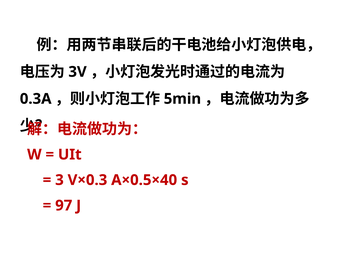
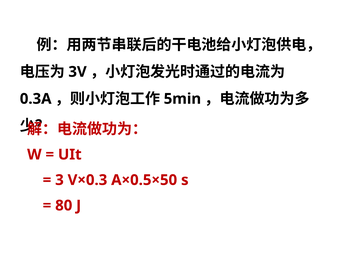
A×0.5×40: A×0.5×40 -> A×0.5×50
97: 97 -> 80
